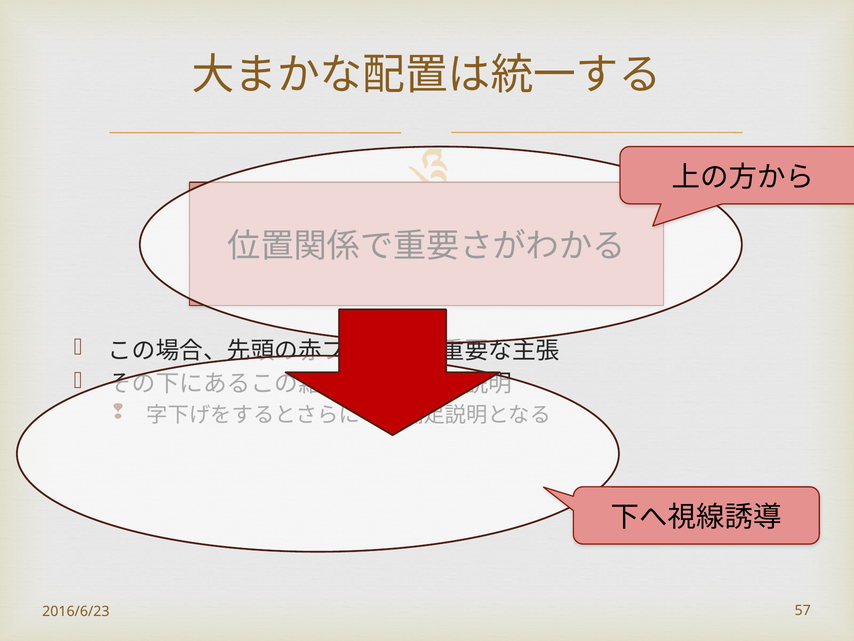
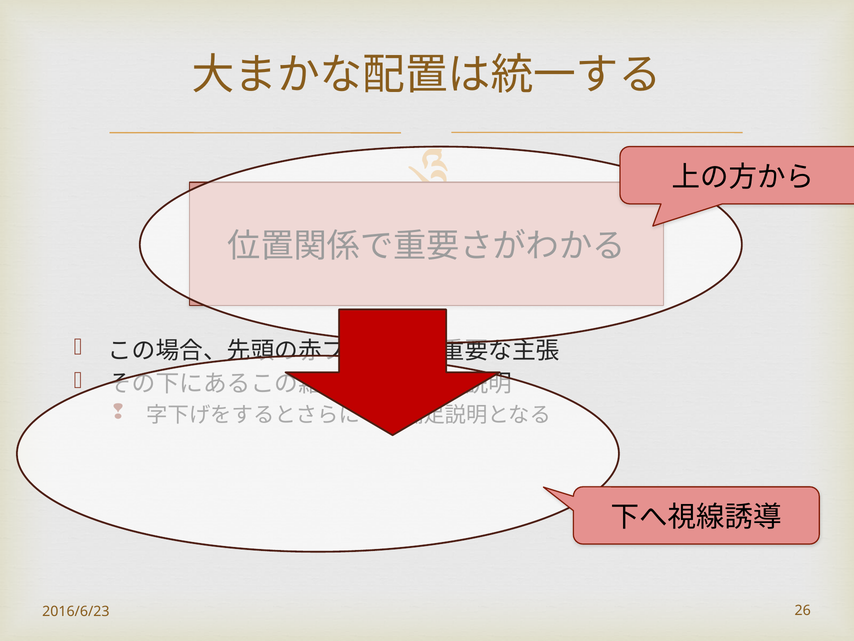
57: 57 -> 26
